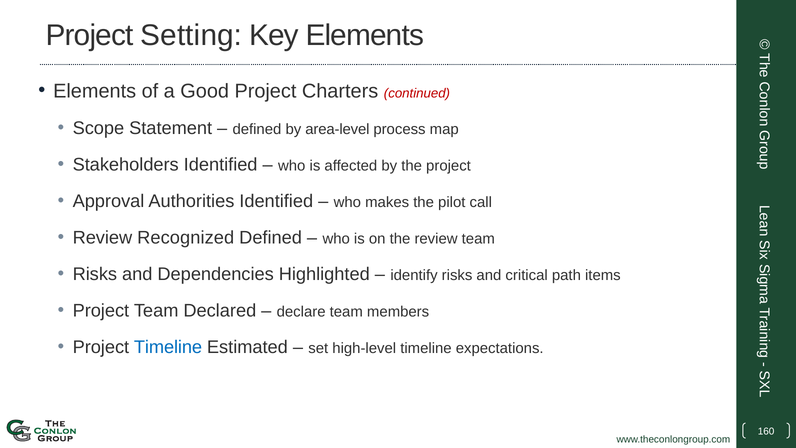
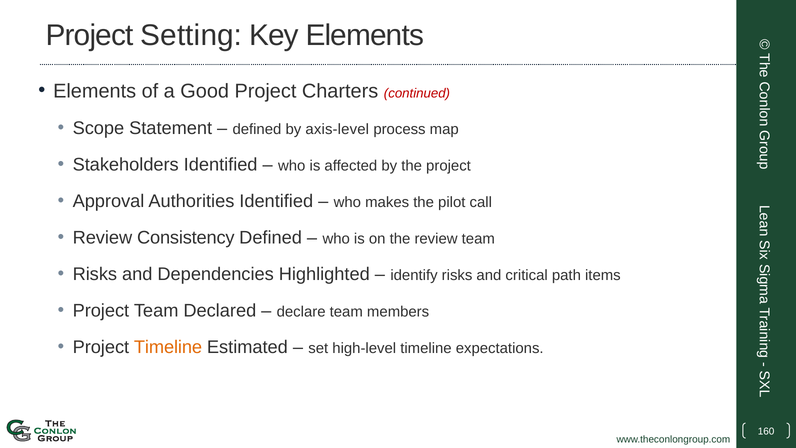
area-level: area-level -> axis-level
Recognized: Recognized -> Consistency
Timeline at (168, 347) colour: blue -> orange
